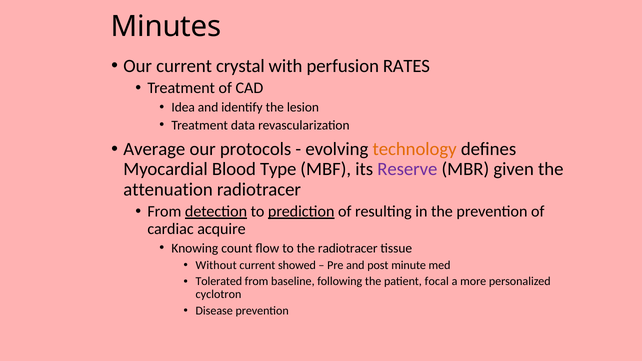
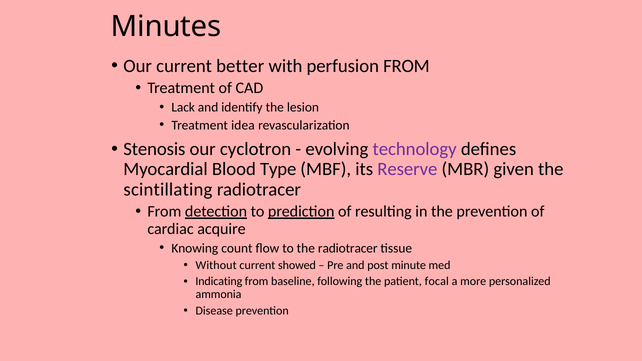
crystal: crystal -> better
perfusion RATES: RATES -> FROM
Idea: Idea -> Lack
data: data -> idea
Average: Average -> Stenosis
protocols: protocols -> cyclotron
technology colour: orange -> purple
attenuation: attenuation -> scintillating
Tolerated: Tolerated -> Indicating
cyclotron: cyclotron -> ammonia
